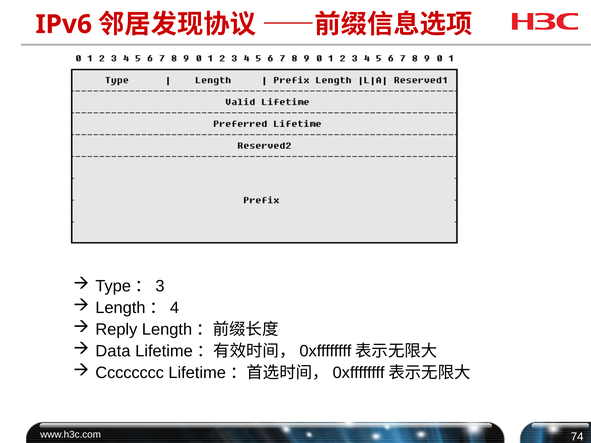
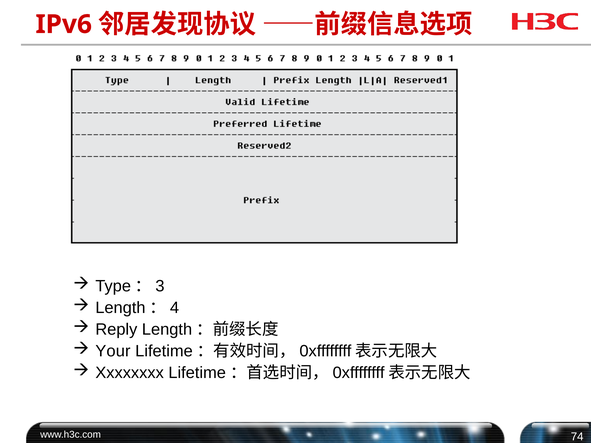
Data: Data -> Your
Cccccccc: Cccccccc -> Xxxxxxxx
